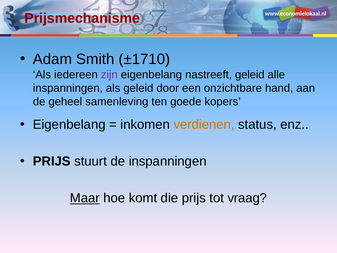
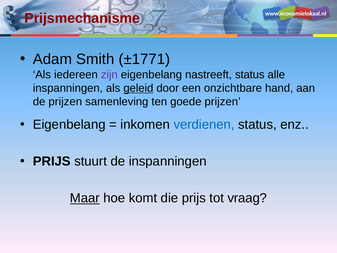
±1710: ±1710 -> ±1771
nastreeft geleid: geleid -> status
geleid at (138, 88) underline: none -> present
de geheel: geheel -> prijzen
goede kopers: kopers -> prijzen
verdienen colour: orange -> blue
